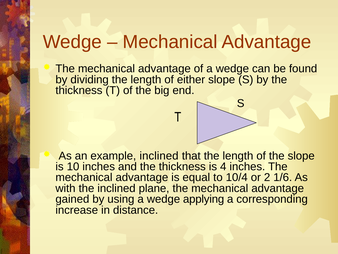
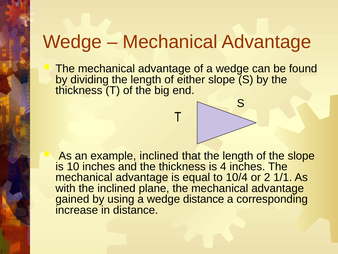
1/6: 1/6 -> 1/1
wedge applying: applying -> distance
